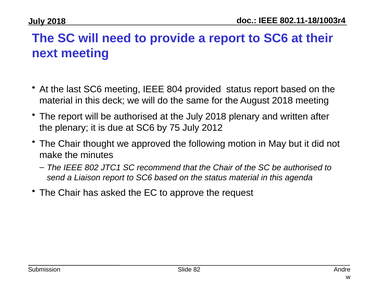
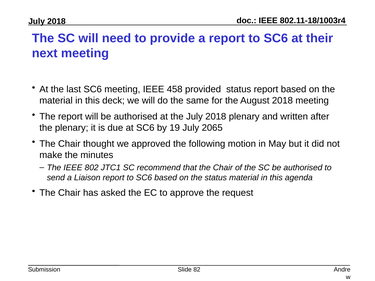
804: 804 -> 458
75: 75 -> 19
2012: 2012 -> 2065
